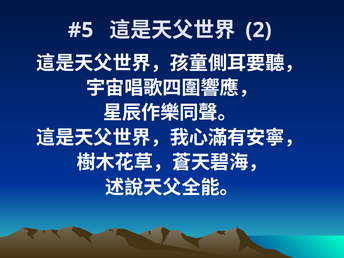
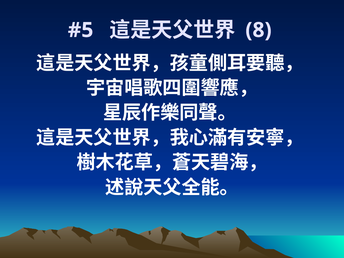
2: 2 -> 8
